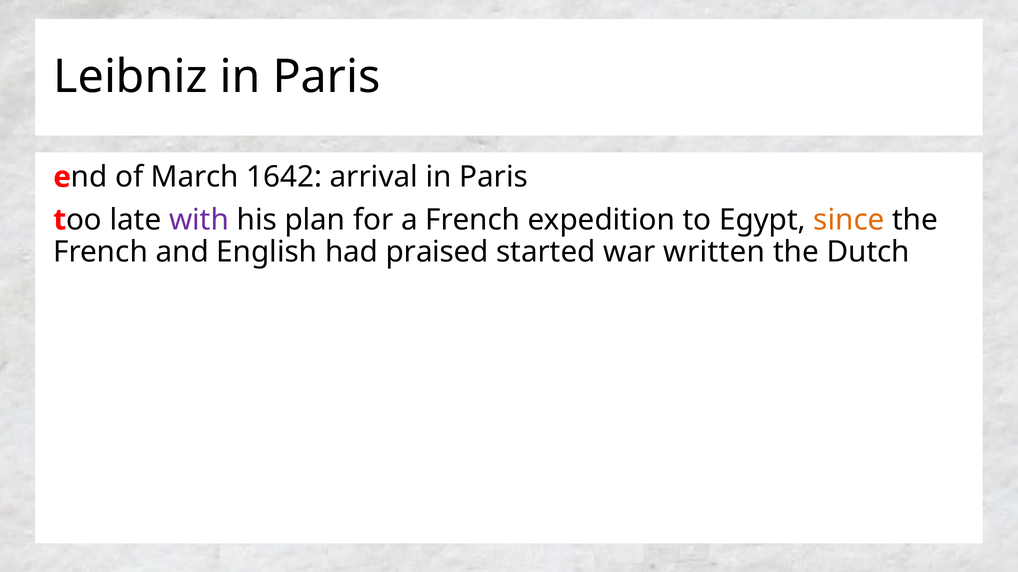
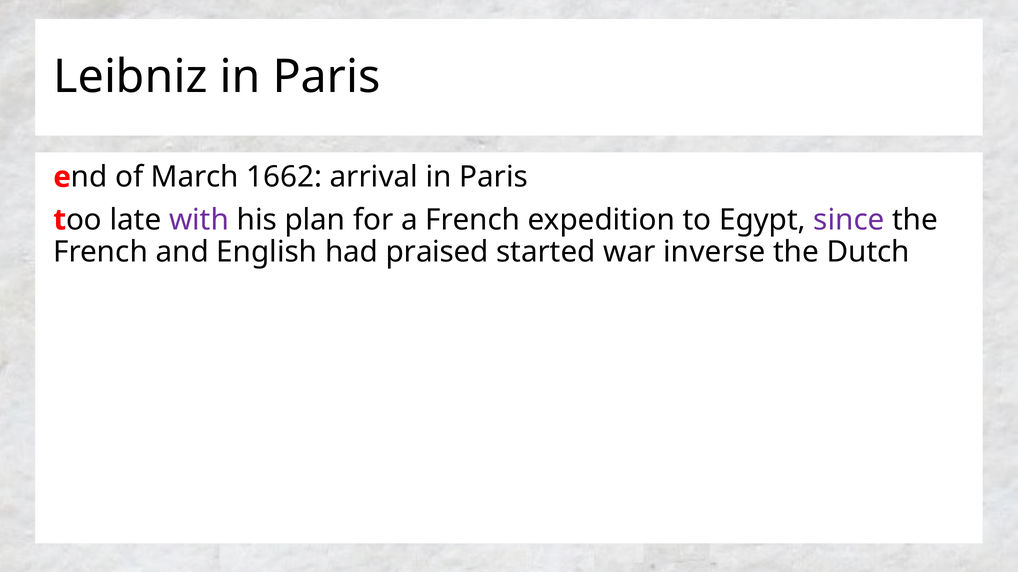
1642: 1642 -> 1662
since colour: orange -> purple
written: written -> inverse
